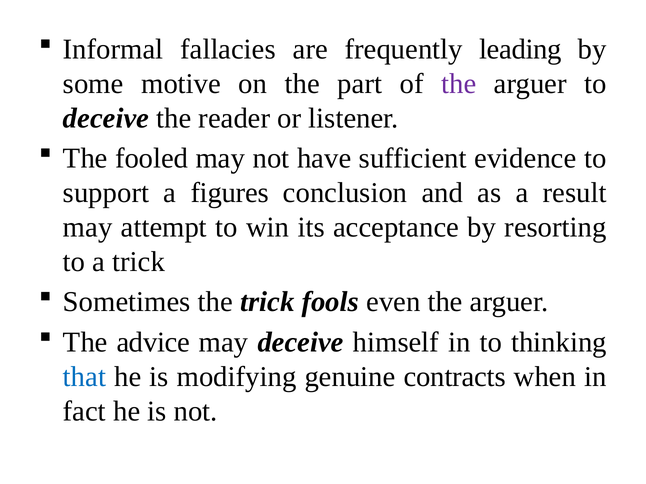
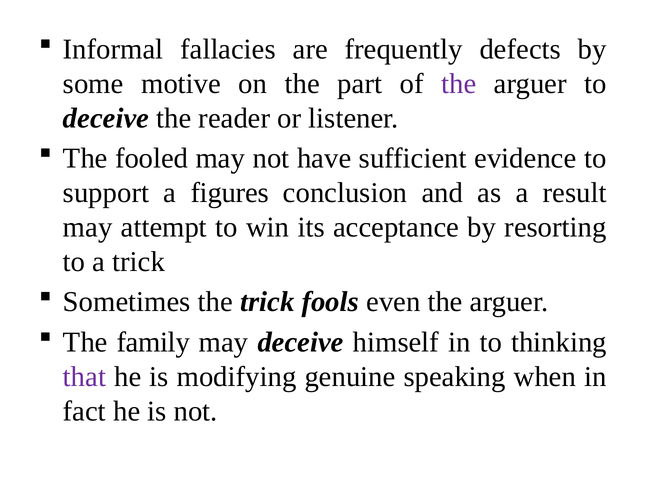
leading: leading -> defects
advice: advice -> family
that colour: blue -> purple
contracts: contracts -> speaking
